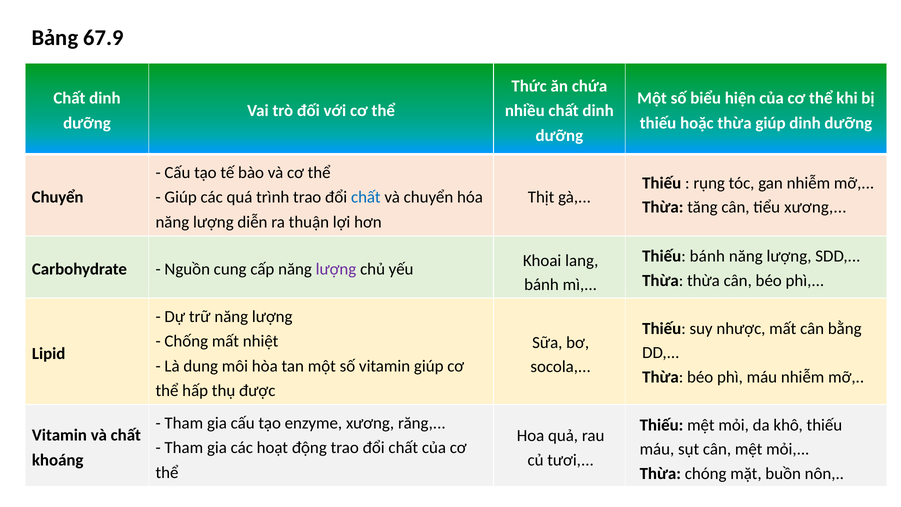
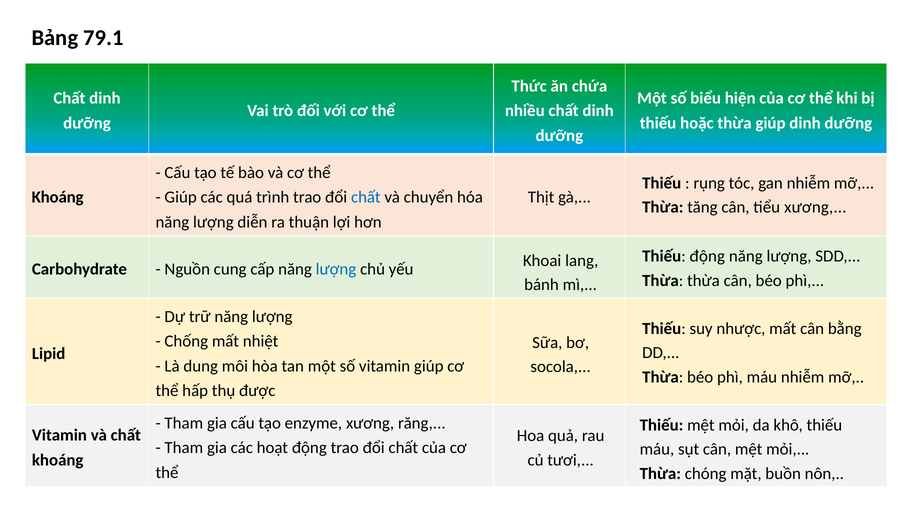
67.9: 67.9 -> 79.1
Chuyển at (58, 197): Chuyển -> Khoáng
Thiếu bánh: bánh -> động
lượng at (336, 269) colour: purple -> blue
